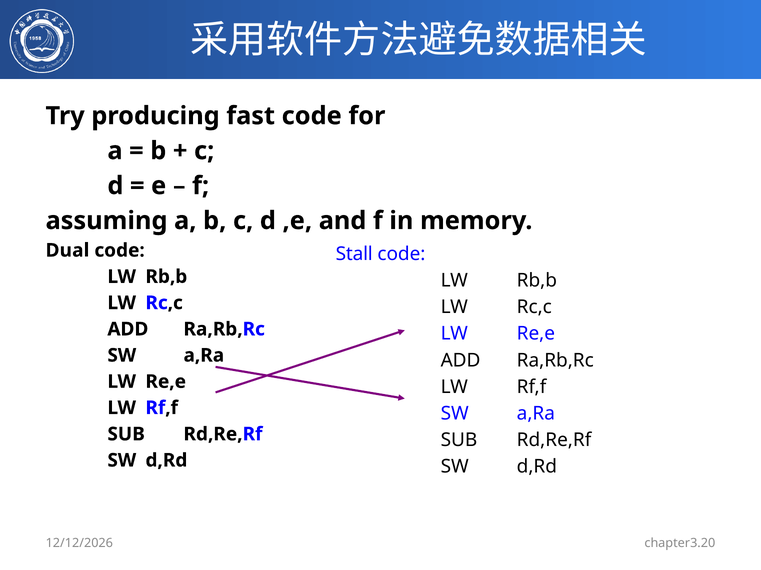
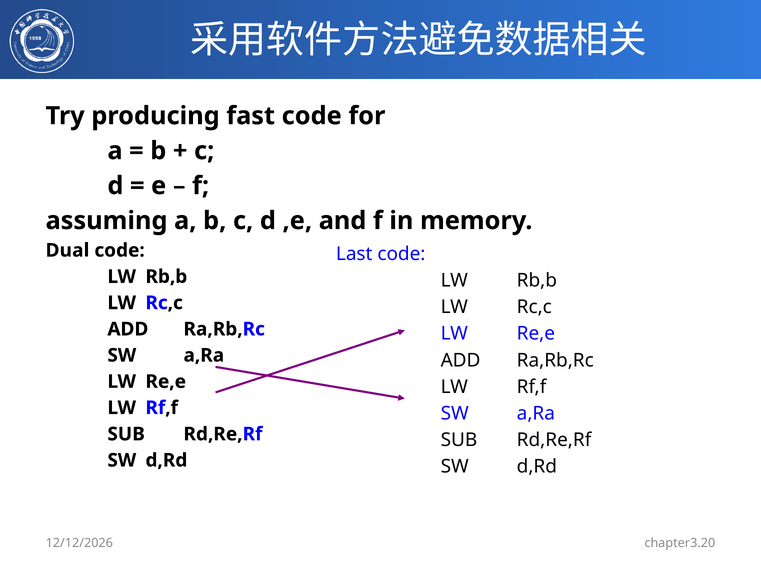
Stall: Stall -> Last
